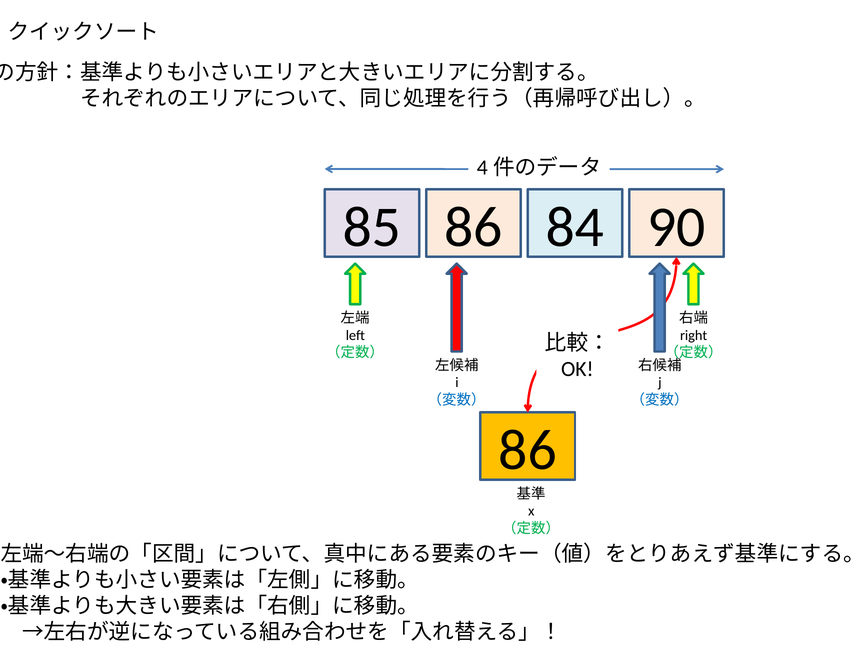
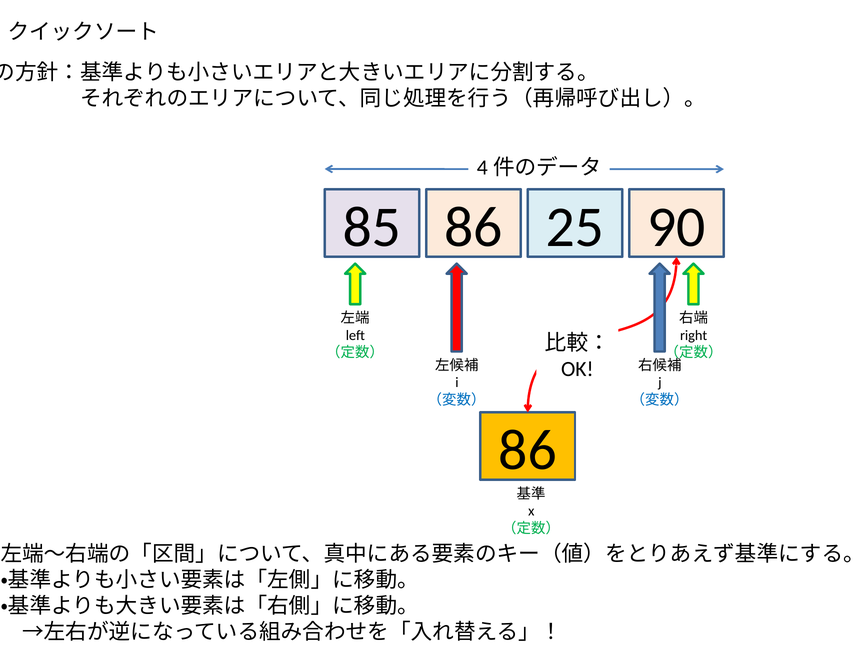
84: 84 -> 25
